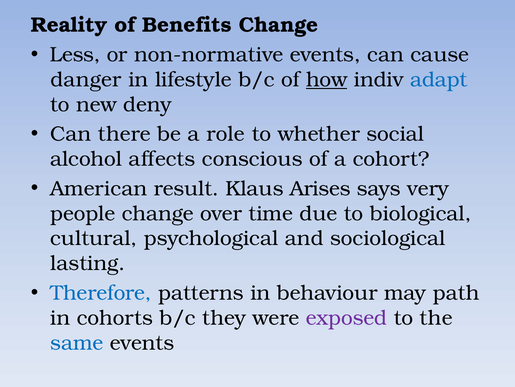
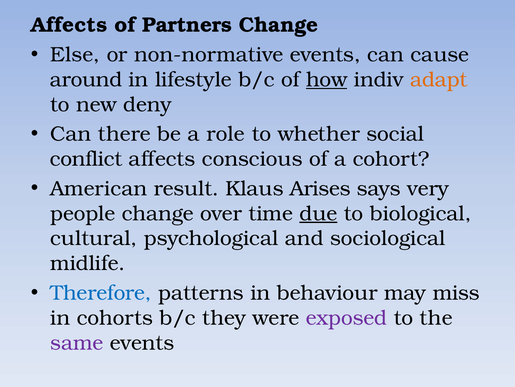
Reality at (69, 25): Reality -> Affects
Benefits: Benefits -> Partners
Less: Less -> Else
danger: danger -> around
adapt colour: blue -> orange
alcohol: alcohol -> conflict
due underline: none -> present
lasting: lasting -> midlife
path: path -> miss
same colour: blue -> purple
